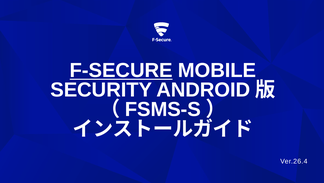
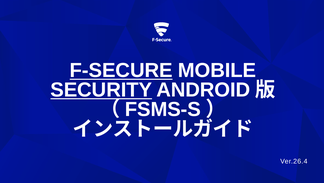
SECURITY underline: none -> present
